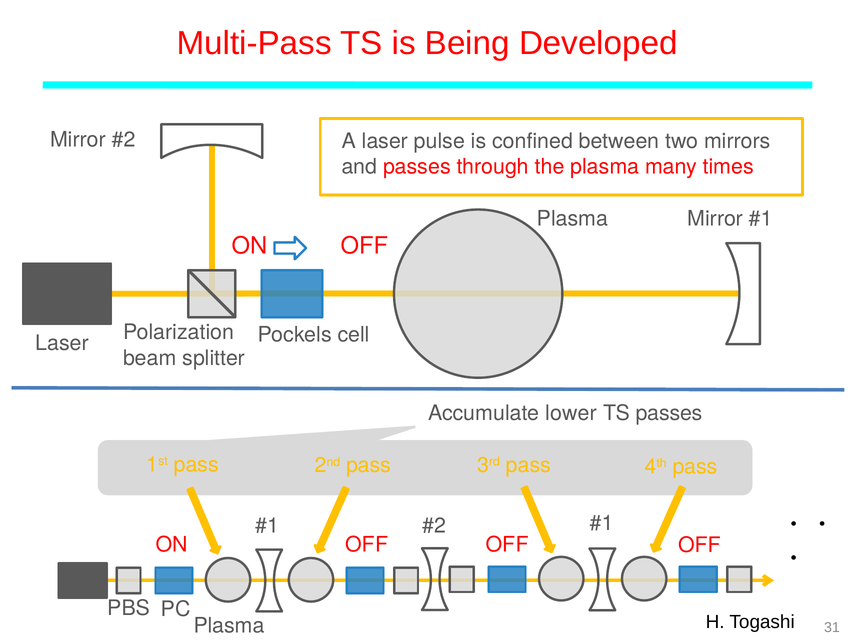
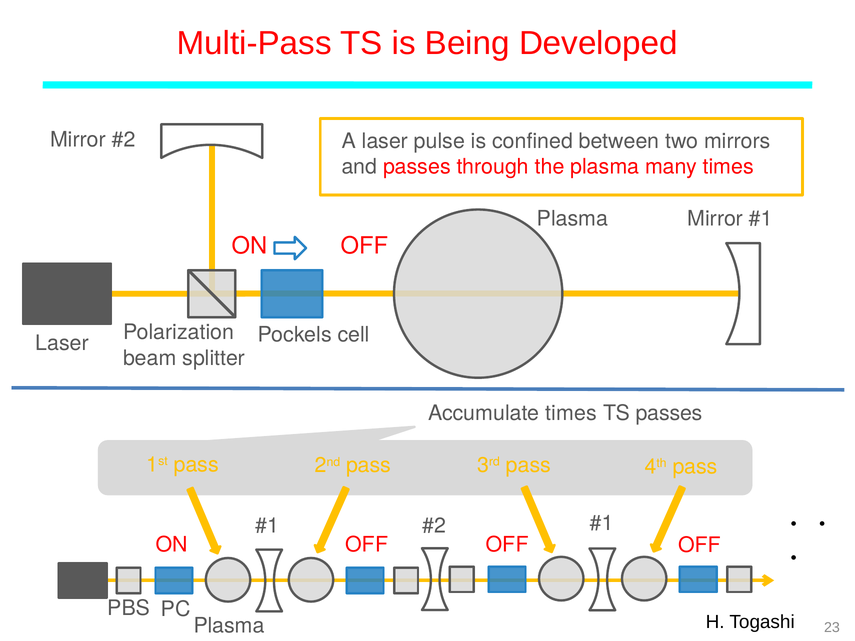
Accumulate lower: lower -> times
31: 31 -> 23
